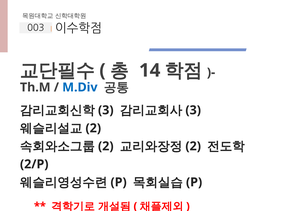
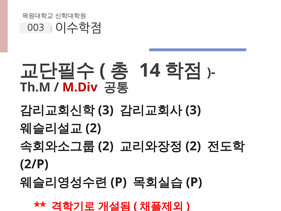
M.Div at (80, 87) colour: blue -> red
